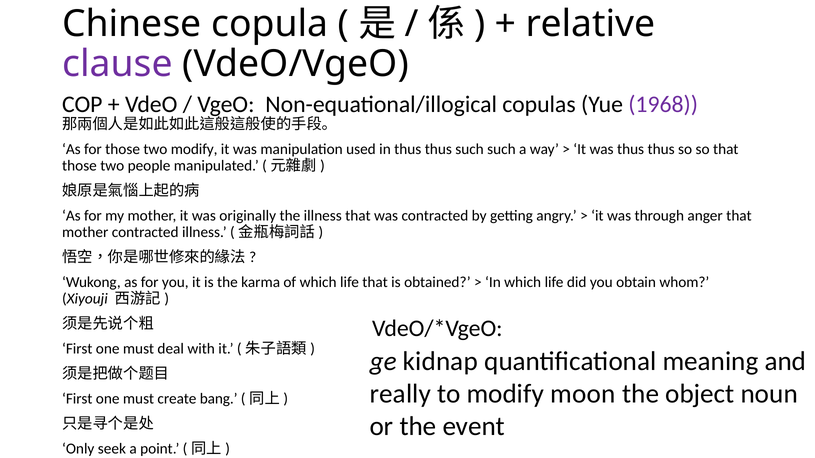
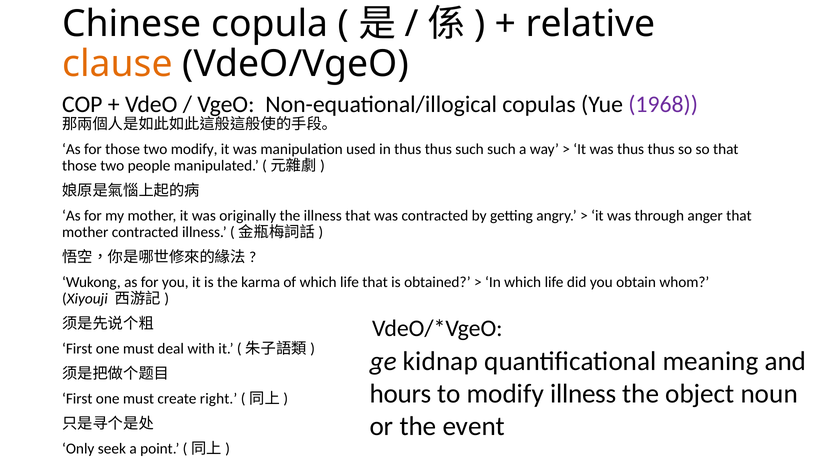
clause colour: purple -> orange
really: really -> hours
modify moon: moon -> illness
bang: bang -> right
